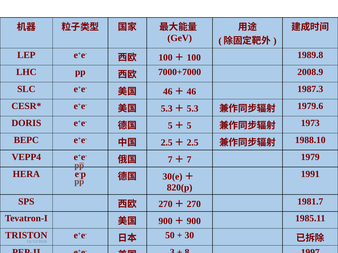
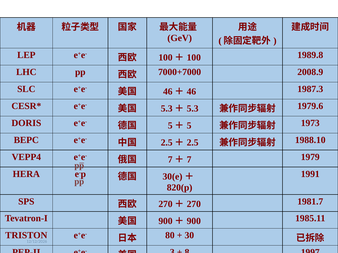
50: 50 -> 80
